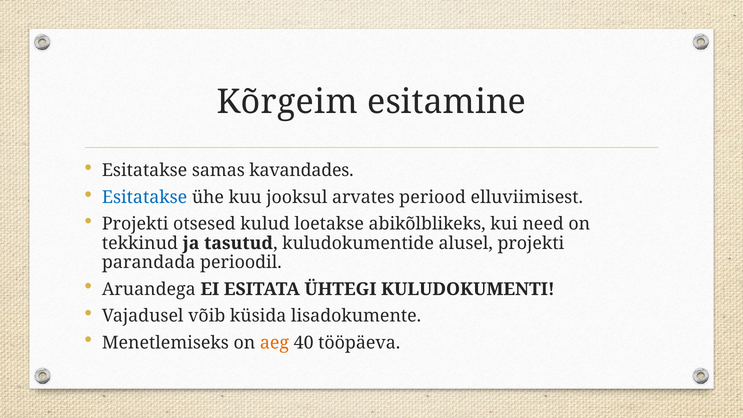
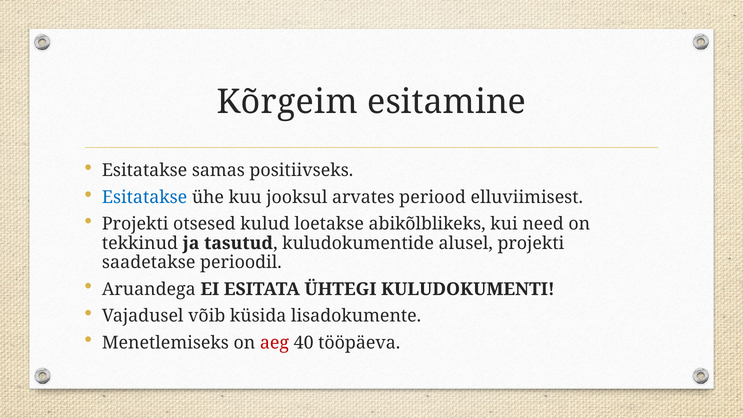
kavandades: kavandades -> positiivseks
parandada: parandada -> saadetakse
aeg colour: orange -> red
